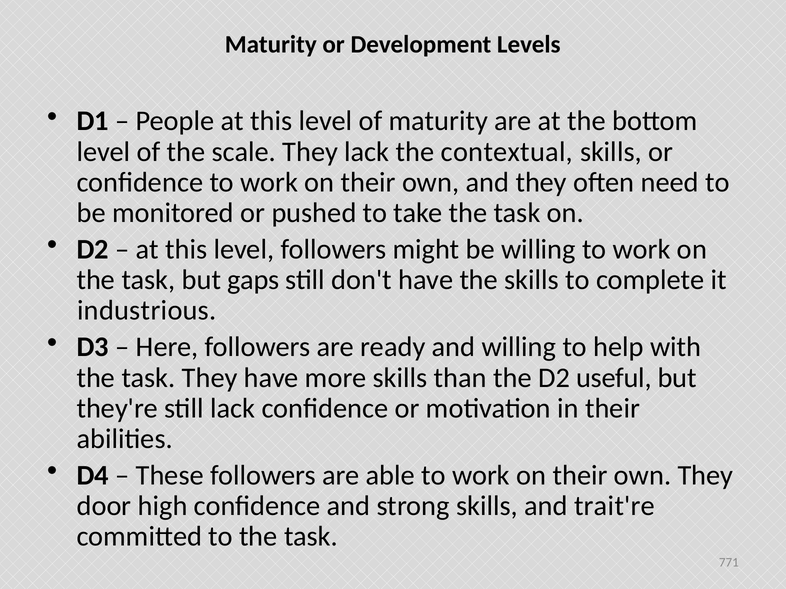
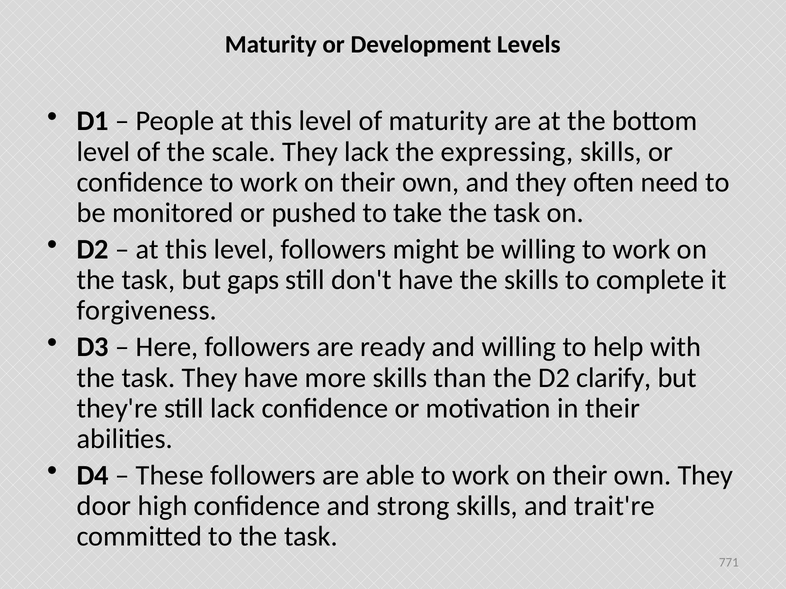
contextual: contextual -> expressing
industrious: industrious -> forgiveness
useful: useful -> clarify
